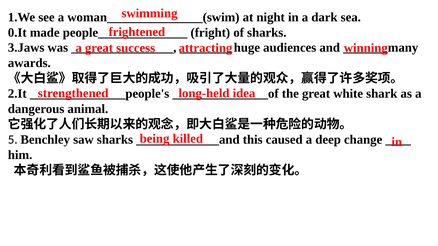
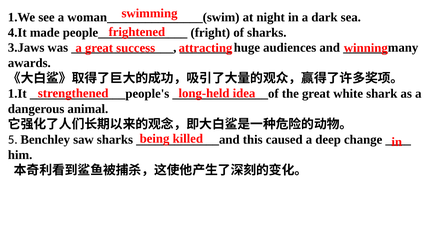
0.It: 0.It -> 4.It
2.It: 2.It -> 1.It
